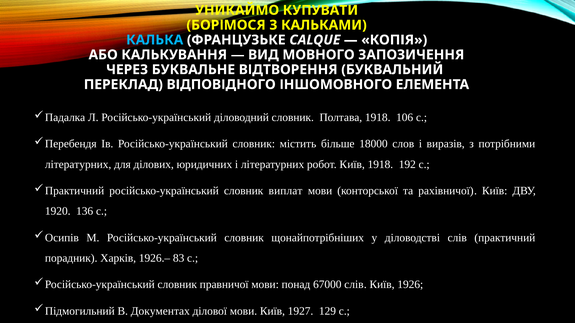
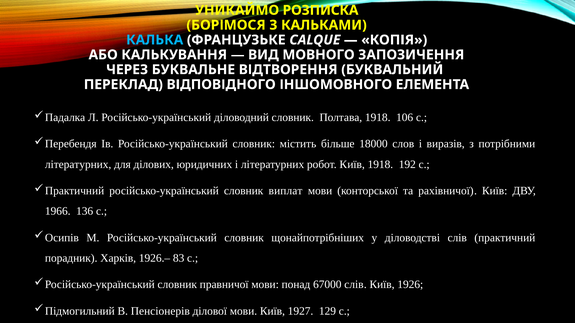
КУПУВАТИ: КУПУВАТИ -> РОЗПИСКА
1920: 1920 -> 1966
Документах: Документах -> Пенсіонерів
